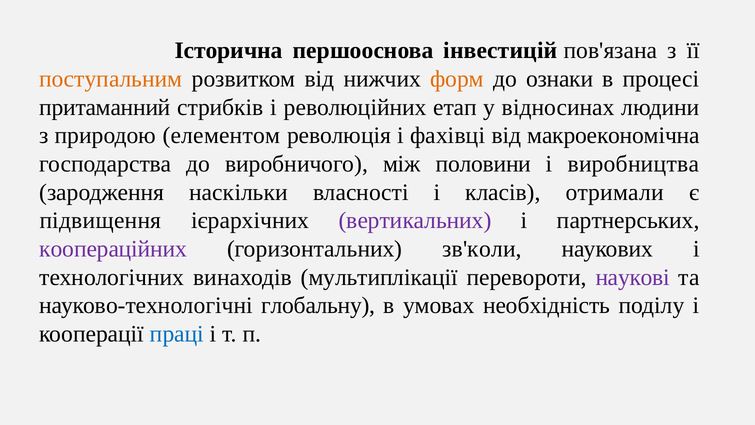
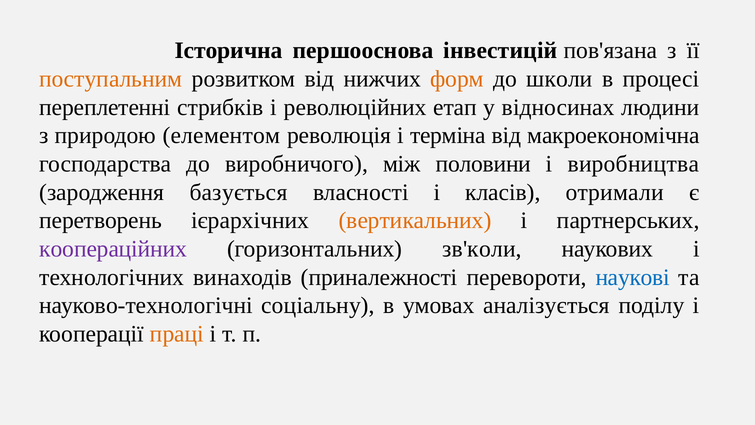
ознаки: ознаки -> школи
притаманний: притаманний -> переплетенні
фахівці: фахівці -> терміна
наскільки: наскільки -> базується
підвищення: підвищення -> перетворень
вертикальних colour: purple -> orange
мультиплікації: мультиплікації -> приналежності
наукові colour: purple -> blue
глобальну: глобальну -> соціальну
необхідність: необхідність -> аналізується
праці colour: blue -> orange
